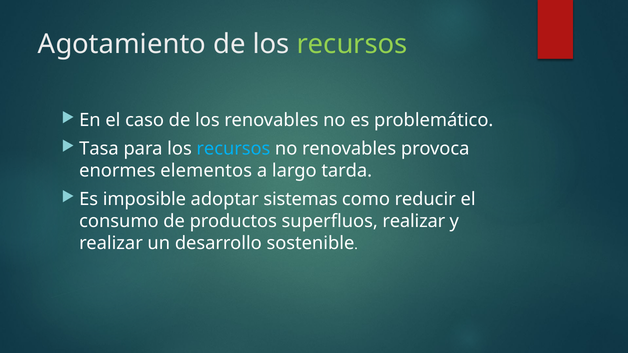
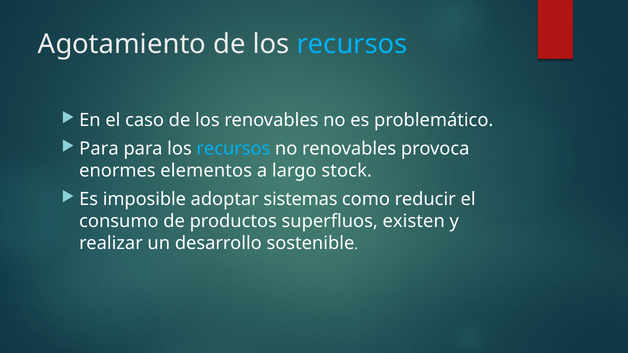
recursos at (352, 44) colour: light green -> light blue
Tasa at (99, 149): Tasa -> Para
tarda: tarda -> stock
superfluos realizar: realizar -> existen
